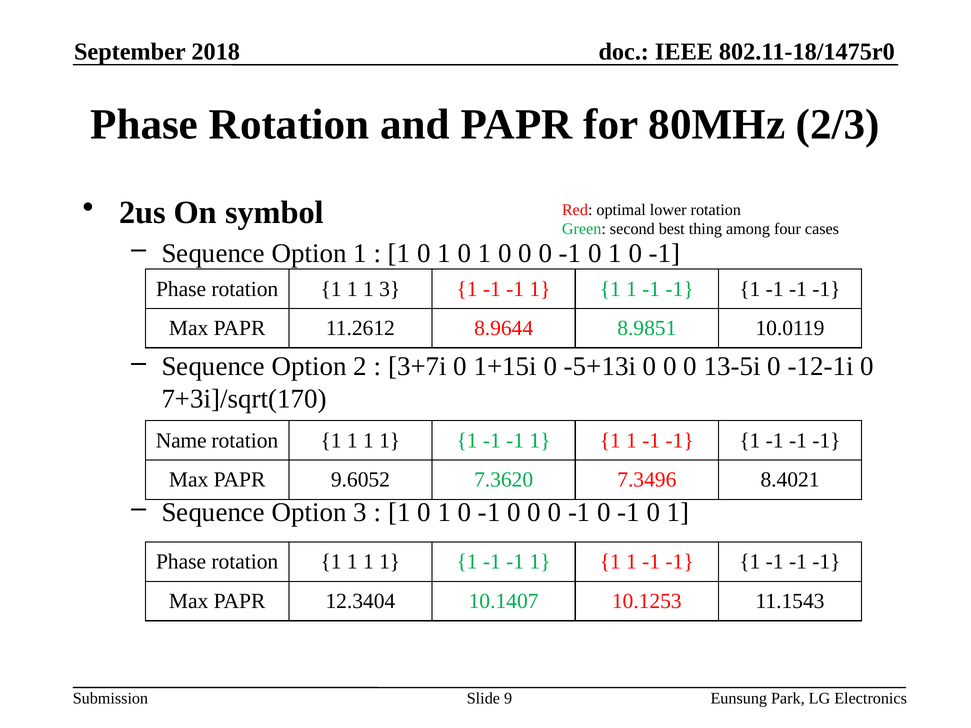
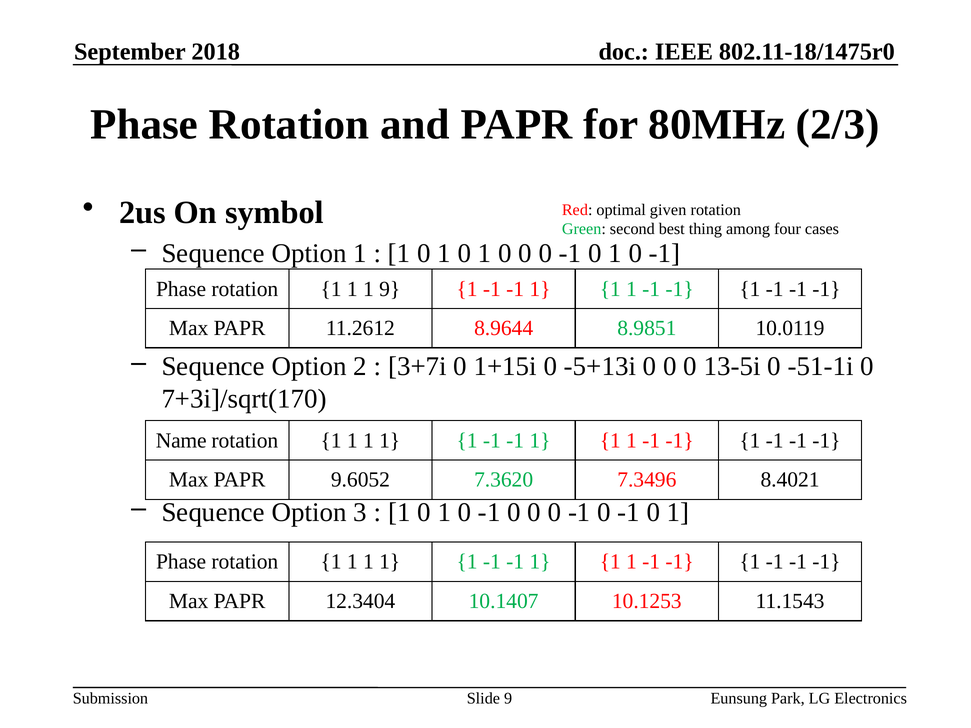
lower: lower -> given
1 3: 3 -> 9
-12-1i: -12-1i -> -51-1i
